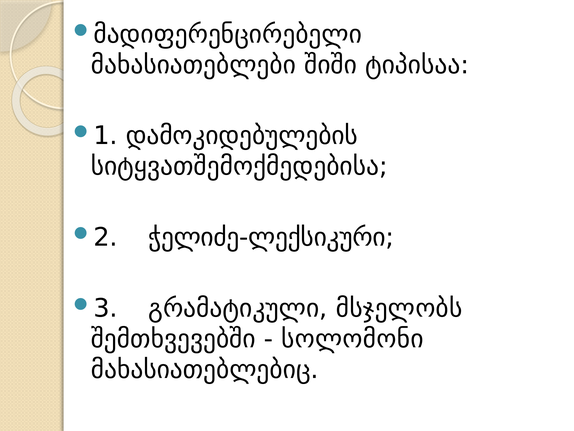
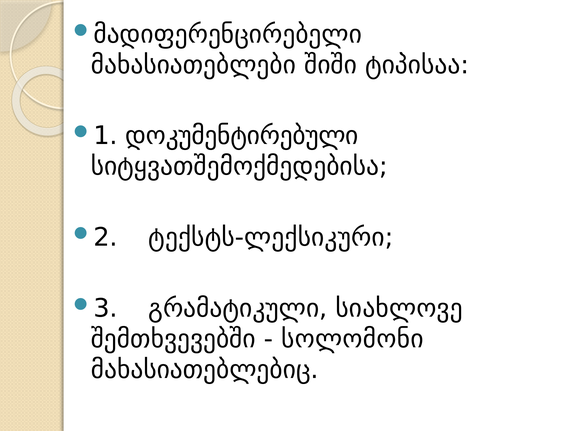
დამოკიდებულების: დამოკიდებულების -> დოკუმენტირებული
ჭელიძე-ლექსიკური: ჭელიძე-ლექსიკური -> ტექსტს-ლექსიკური
მსჯელობს: მსჯელობს -> სიახლოვე
